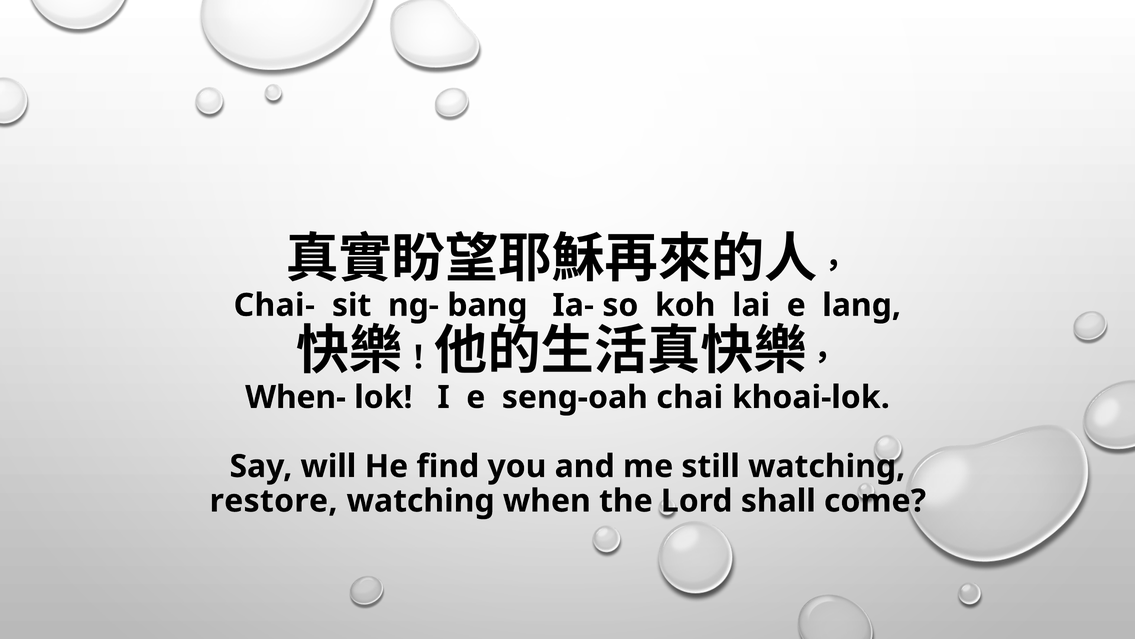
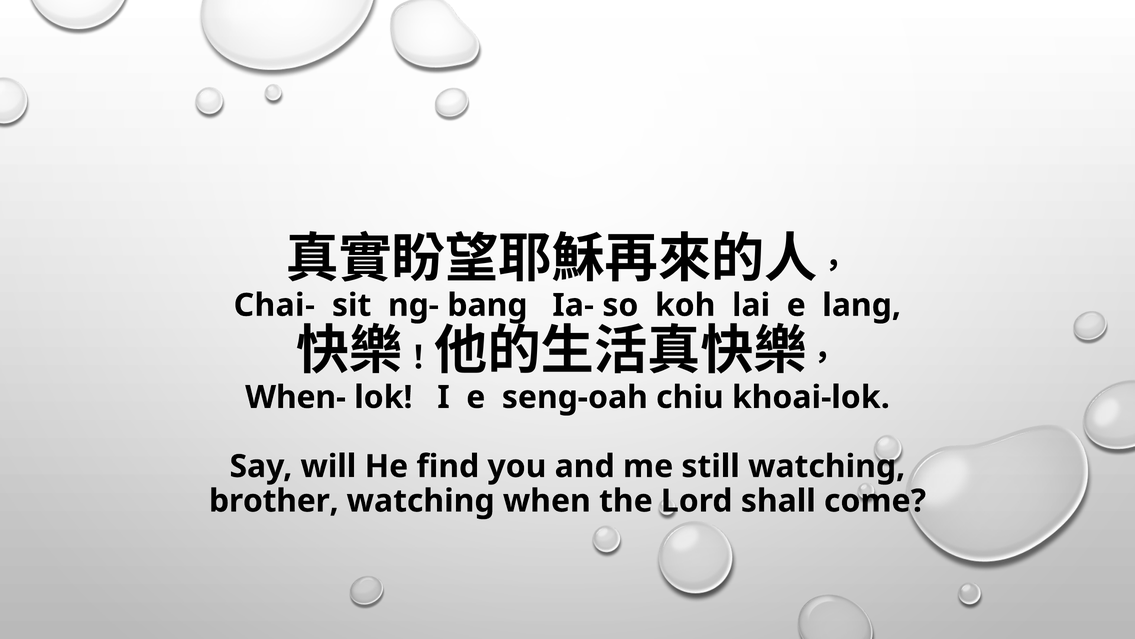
chai: chai -> chiu
restore: restore -> brother
